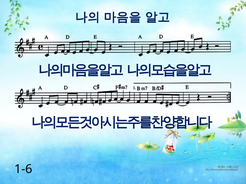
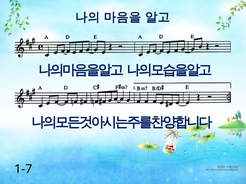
1-6: 1-6 -> 1-7
